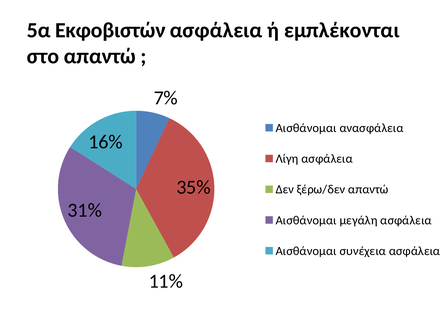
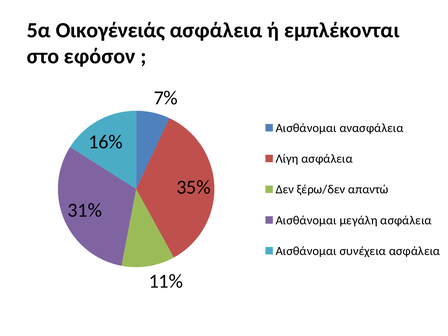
Εκφοβιστών: Εκφοβιστών -> Οικογένειάς
στο απαντώ: απαντώ -> εφόσον
